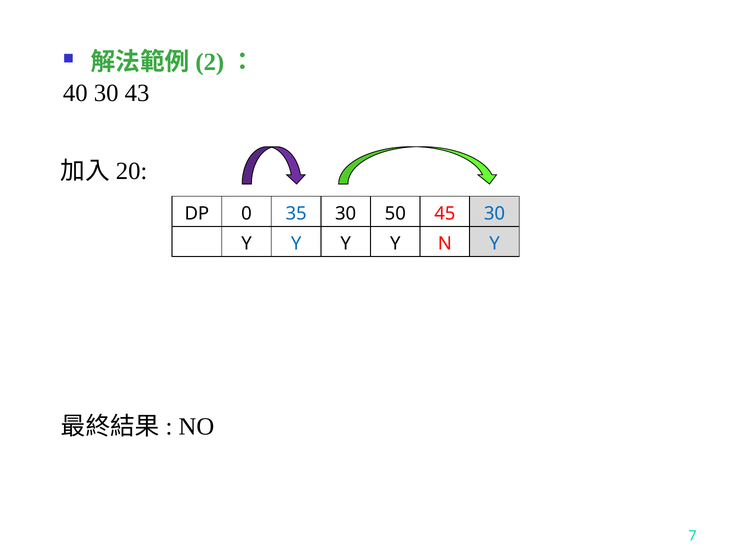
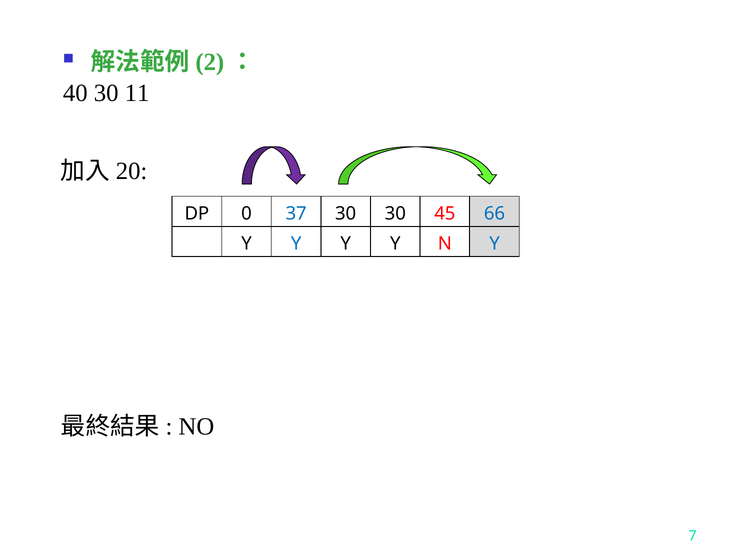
43: 43 -> 11
35: 35 -> 37
30 50: 50 -> 30
45 30: 30 -> 66
